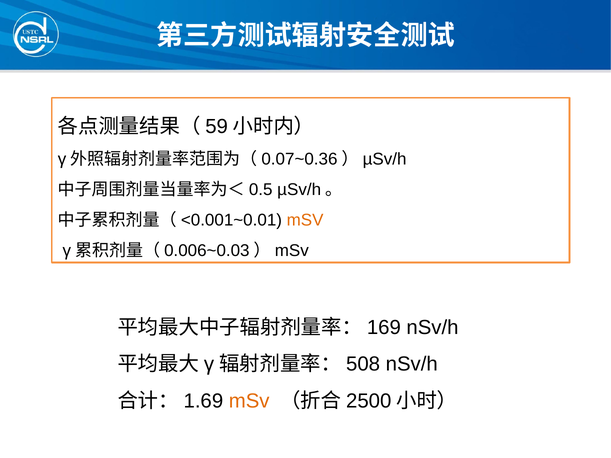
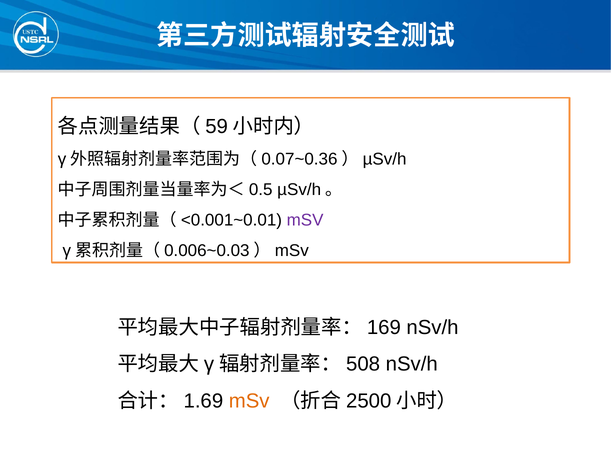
mSV at (305, 220) colour: orange -> purple
